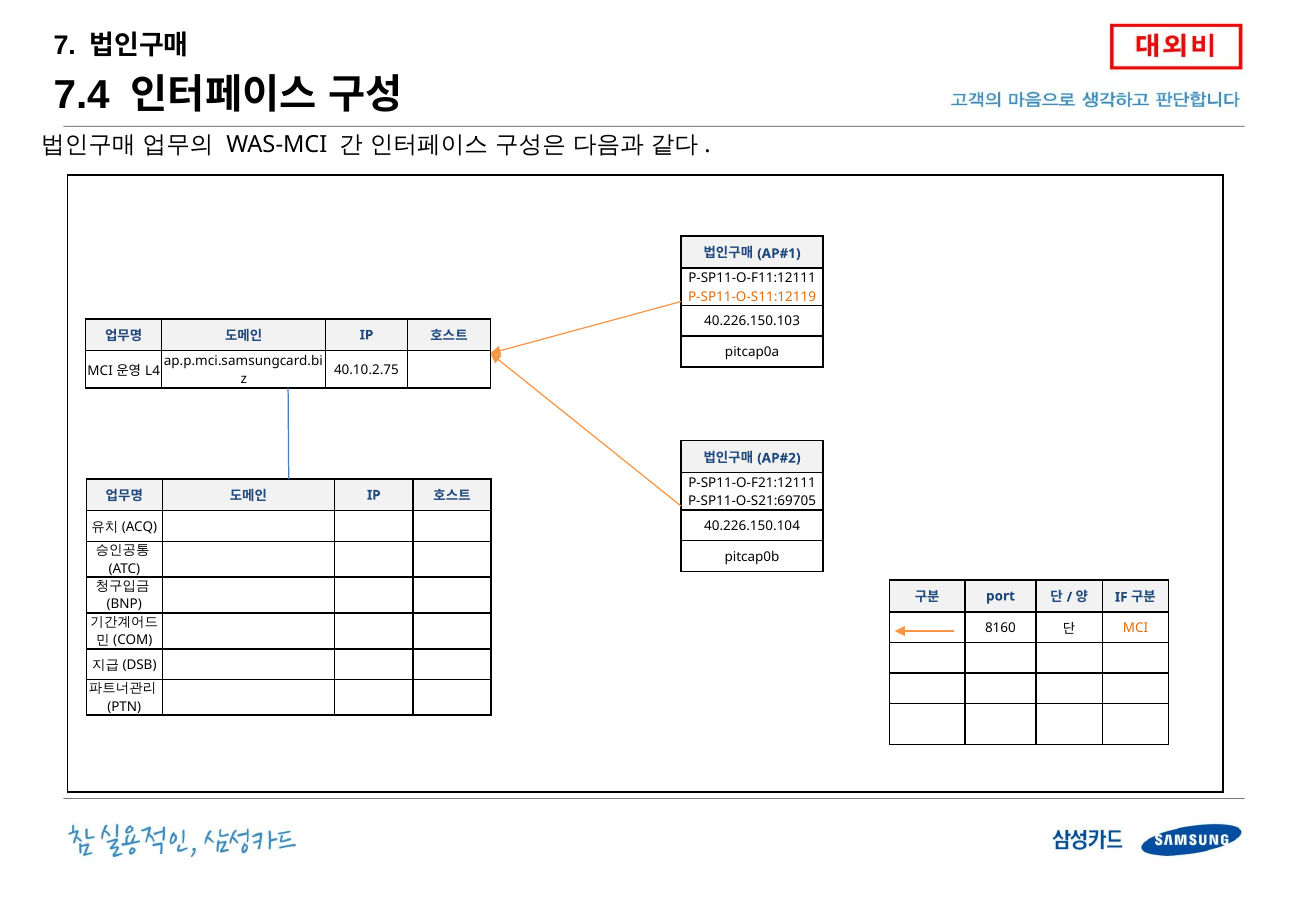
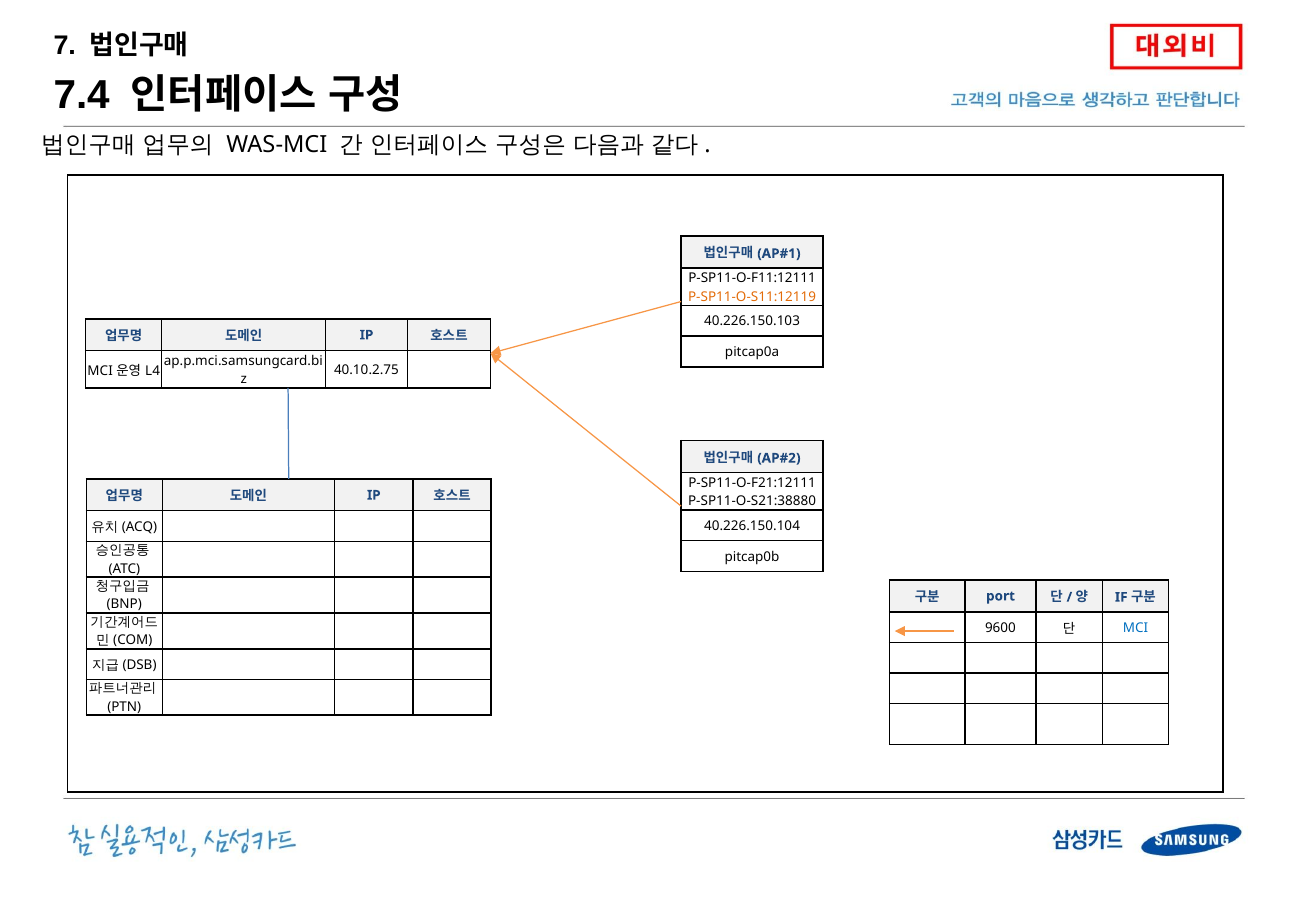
P-SP11-O-S21:69705: P-SP11-O-S21:69705 -> P-SP11-O-S21:38880
8160: 8160 -> 9600
MCI at (1135, 628) colour: orange -> blue
